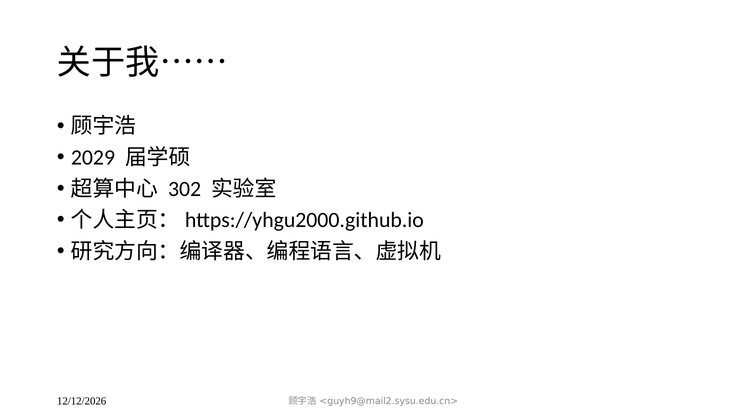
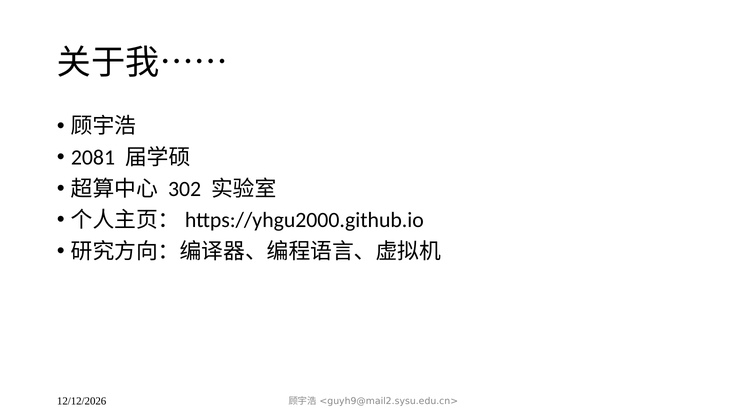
2029: 2029 -> 2081
